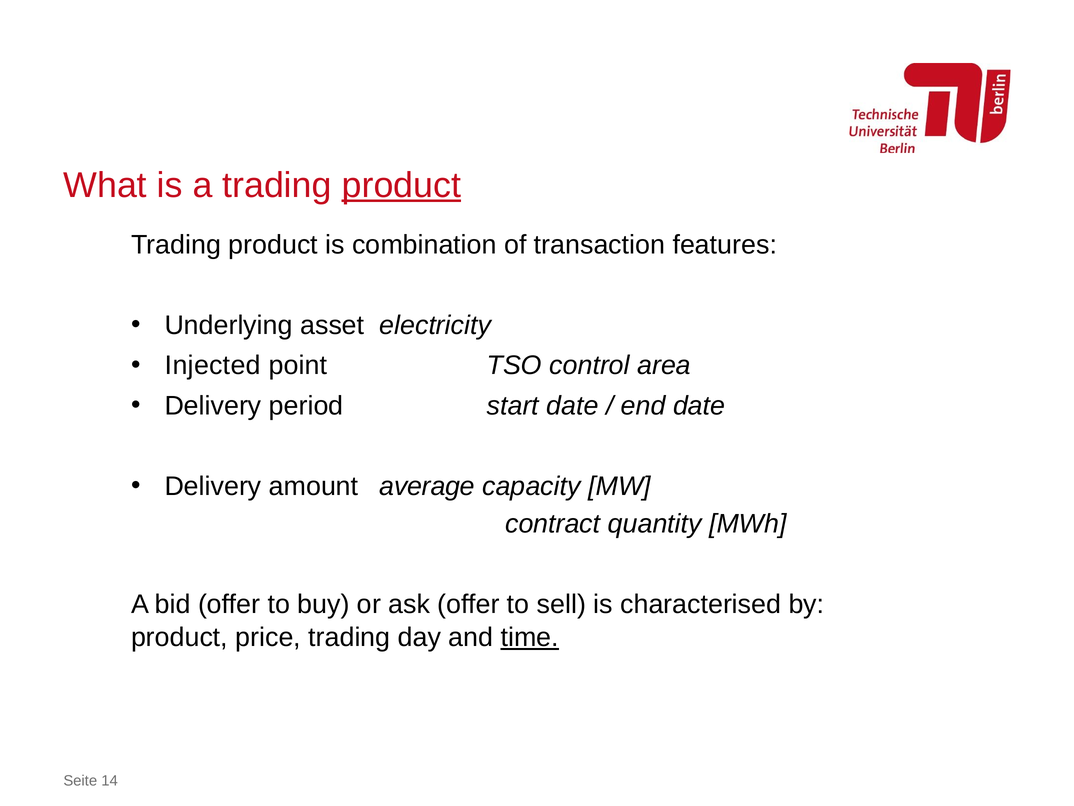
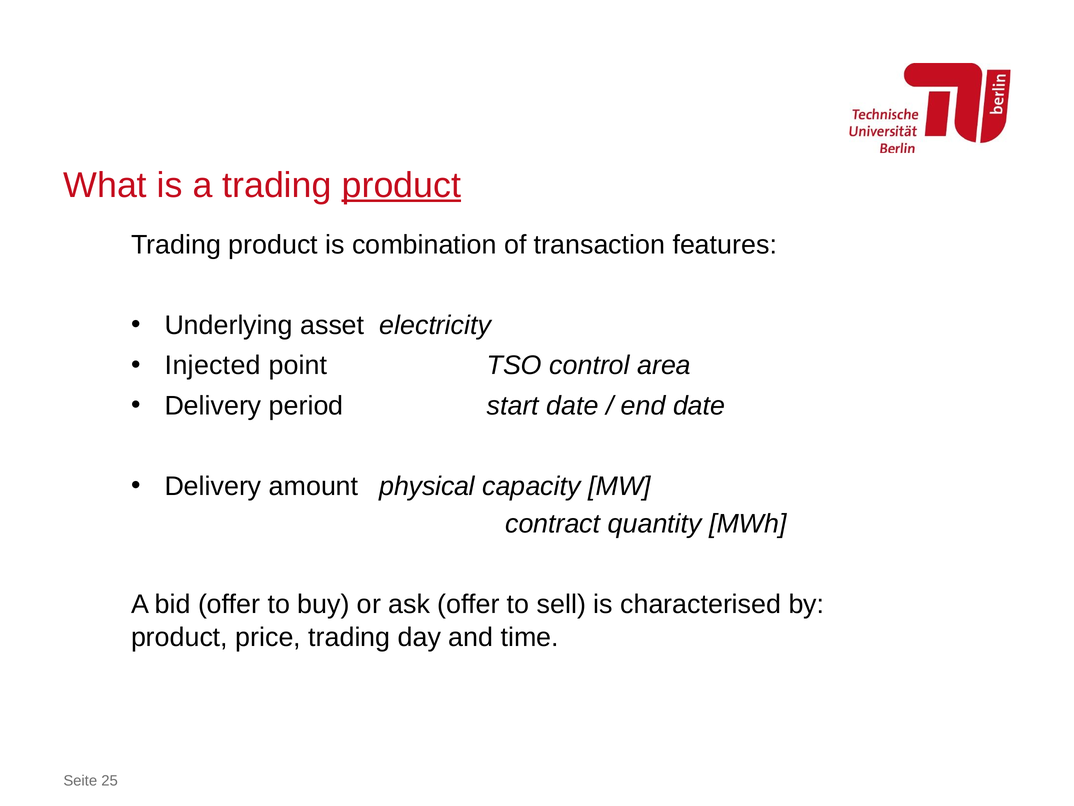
average: average -> physical
time underline: present -> none
14: 14 -> 25
